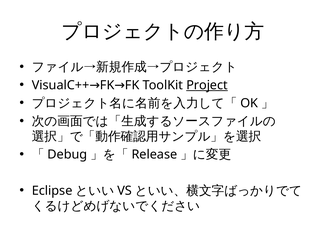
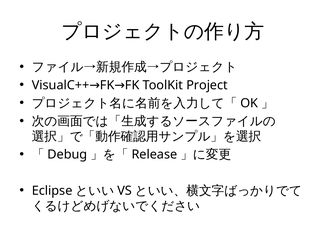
Project underline: present -> none
